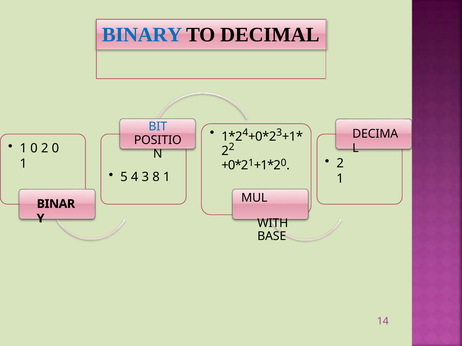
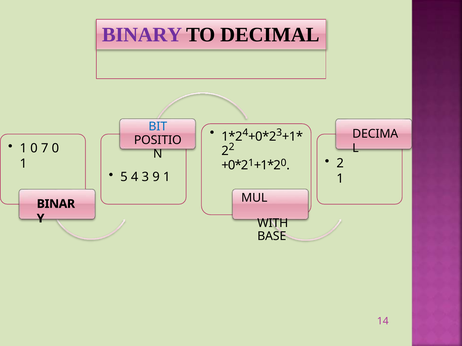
BINARY colour: blue -> purple
0 2: 2 -> 7
8: 8 -> 9
